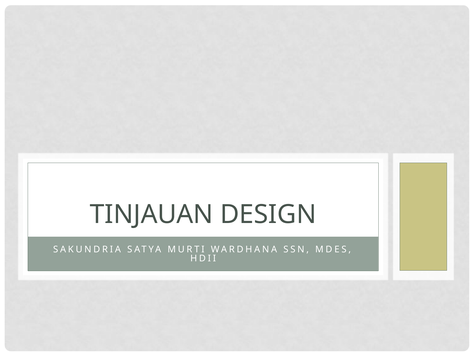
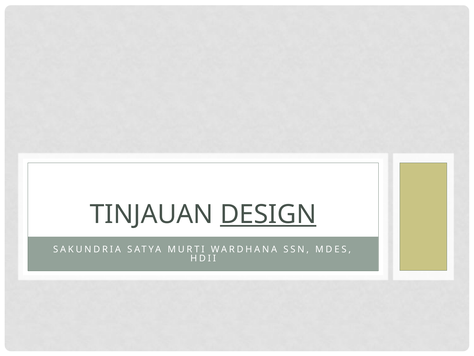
DESIGN underline: none -> present
